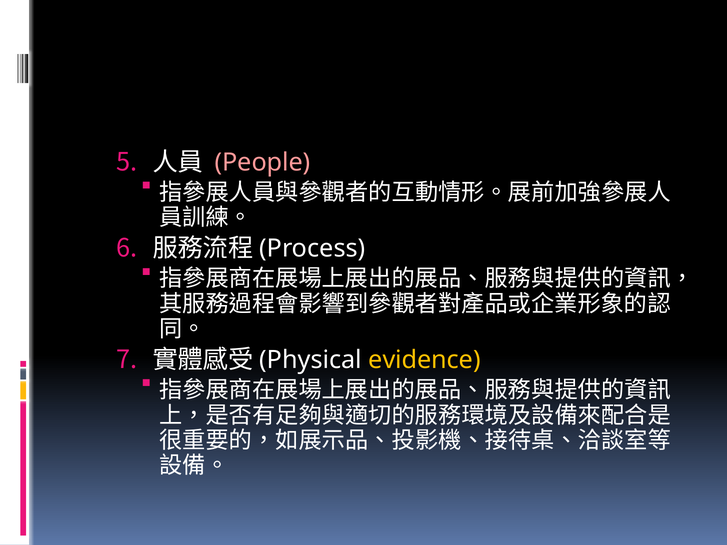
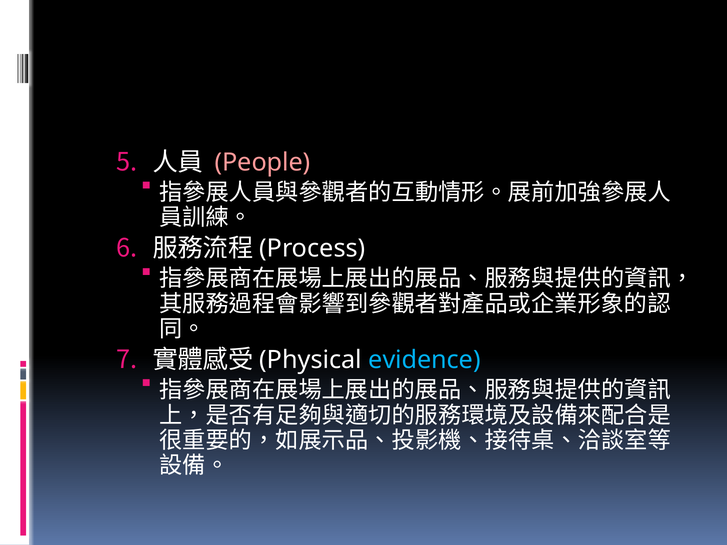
evidence colour: yellow -> light blue
